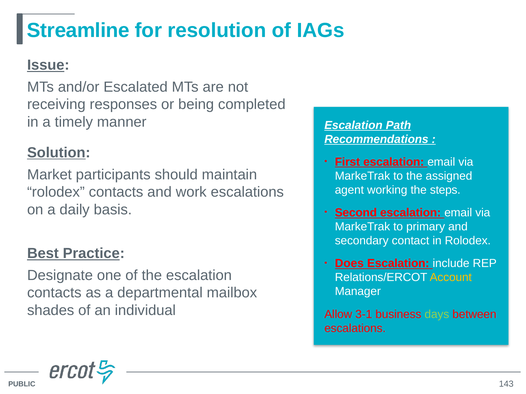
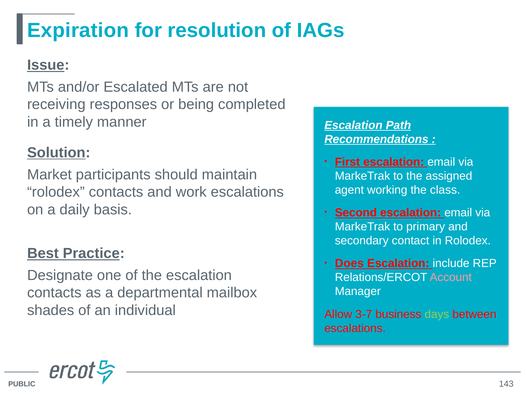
Streamline: Streamline -> Expiration
steps: steps -> class
Account colour: yellow -> pink
3-1: 3-1 -> 3-7
